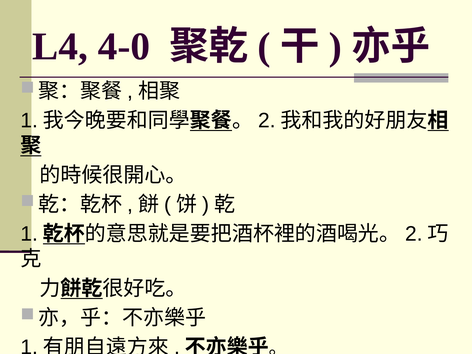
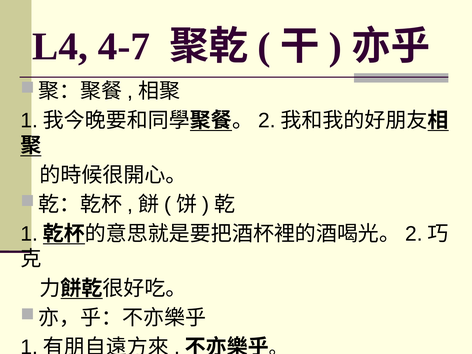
4-0: 4-0 -> 4-7
